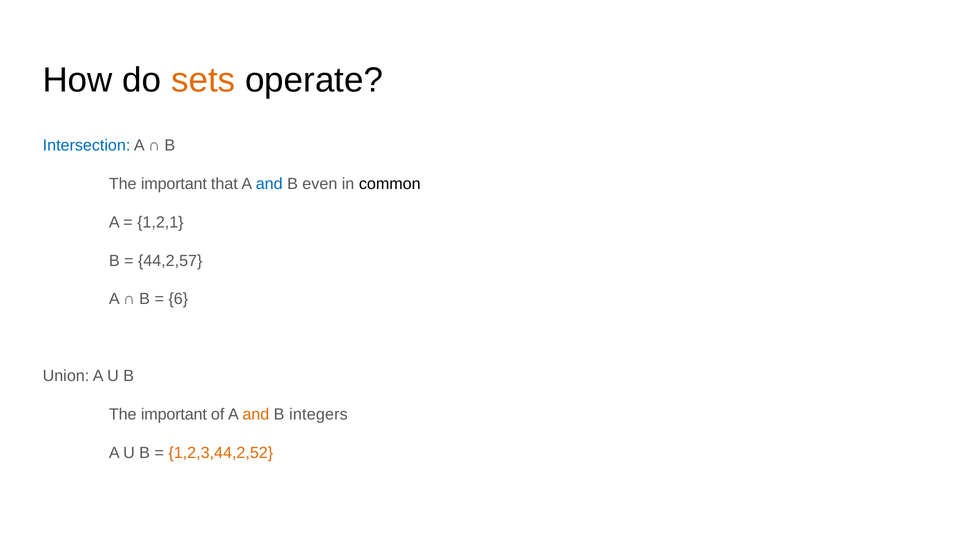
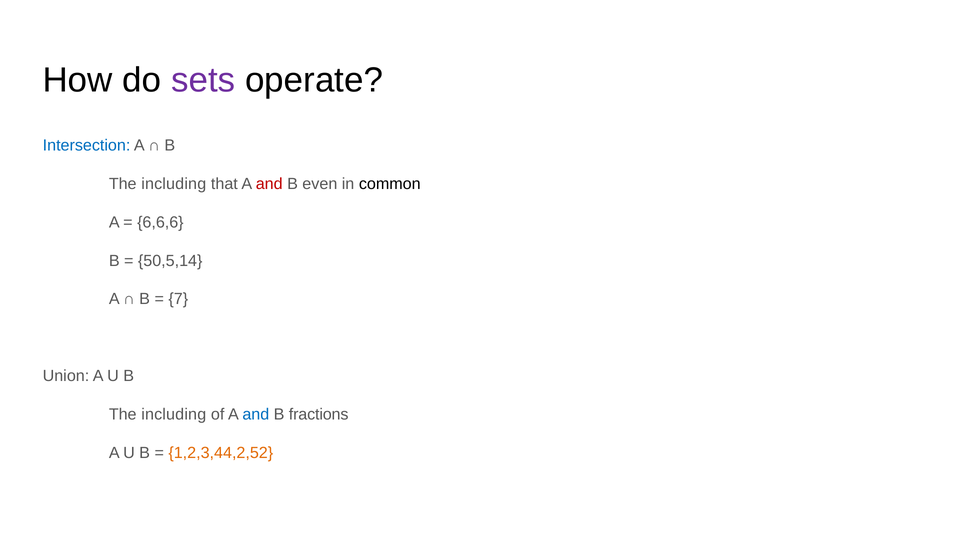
sets colour: orange -> purple
important at (174, 184): important -> including
and at (269, 184) colour: blue -> red
1,2,1: 1,2,1 -> 6,6,6
44,2,57: 44,2,57 -> 50,5,14
6: 6 -> 7
important at (174, 414): important -> including
and at (256, 414) colour: orange -> blue
integers: integers -> fractions
